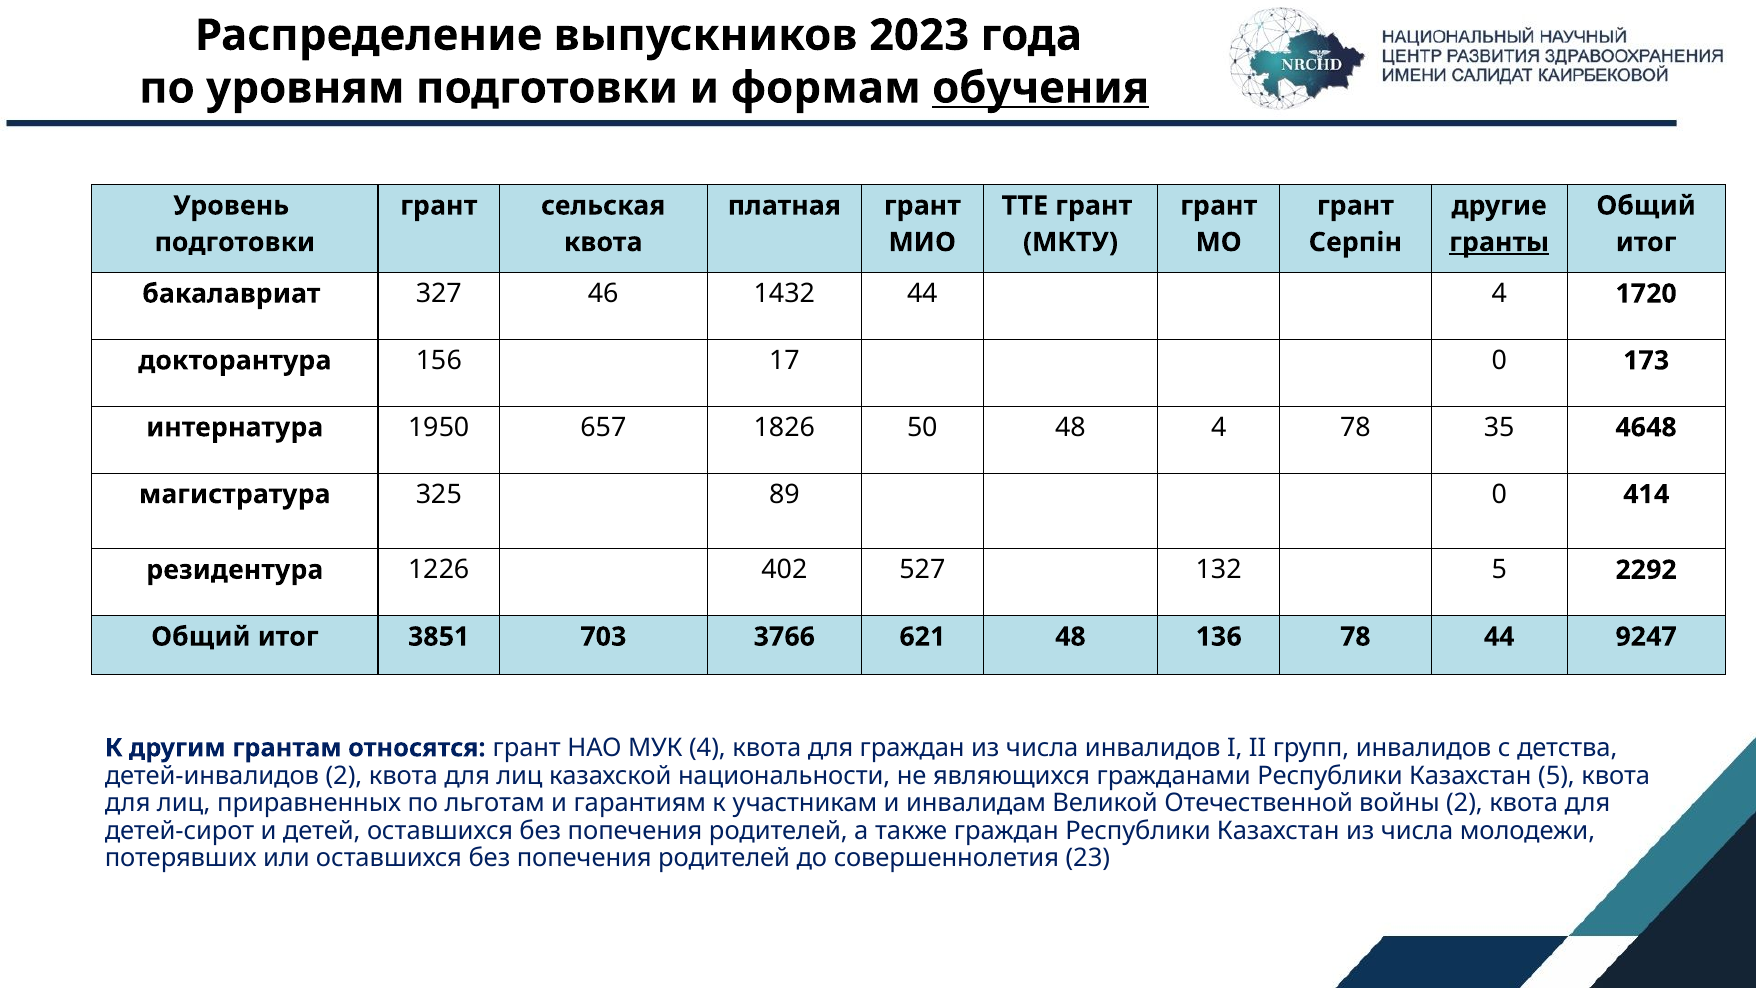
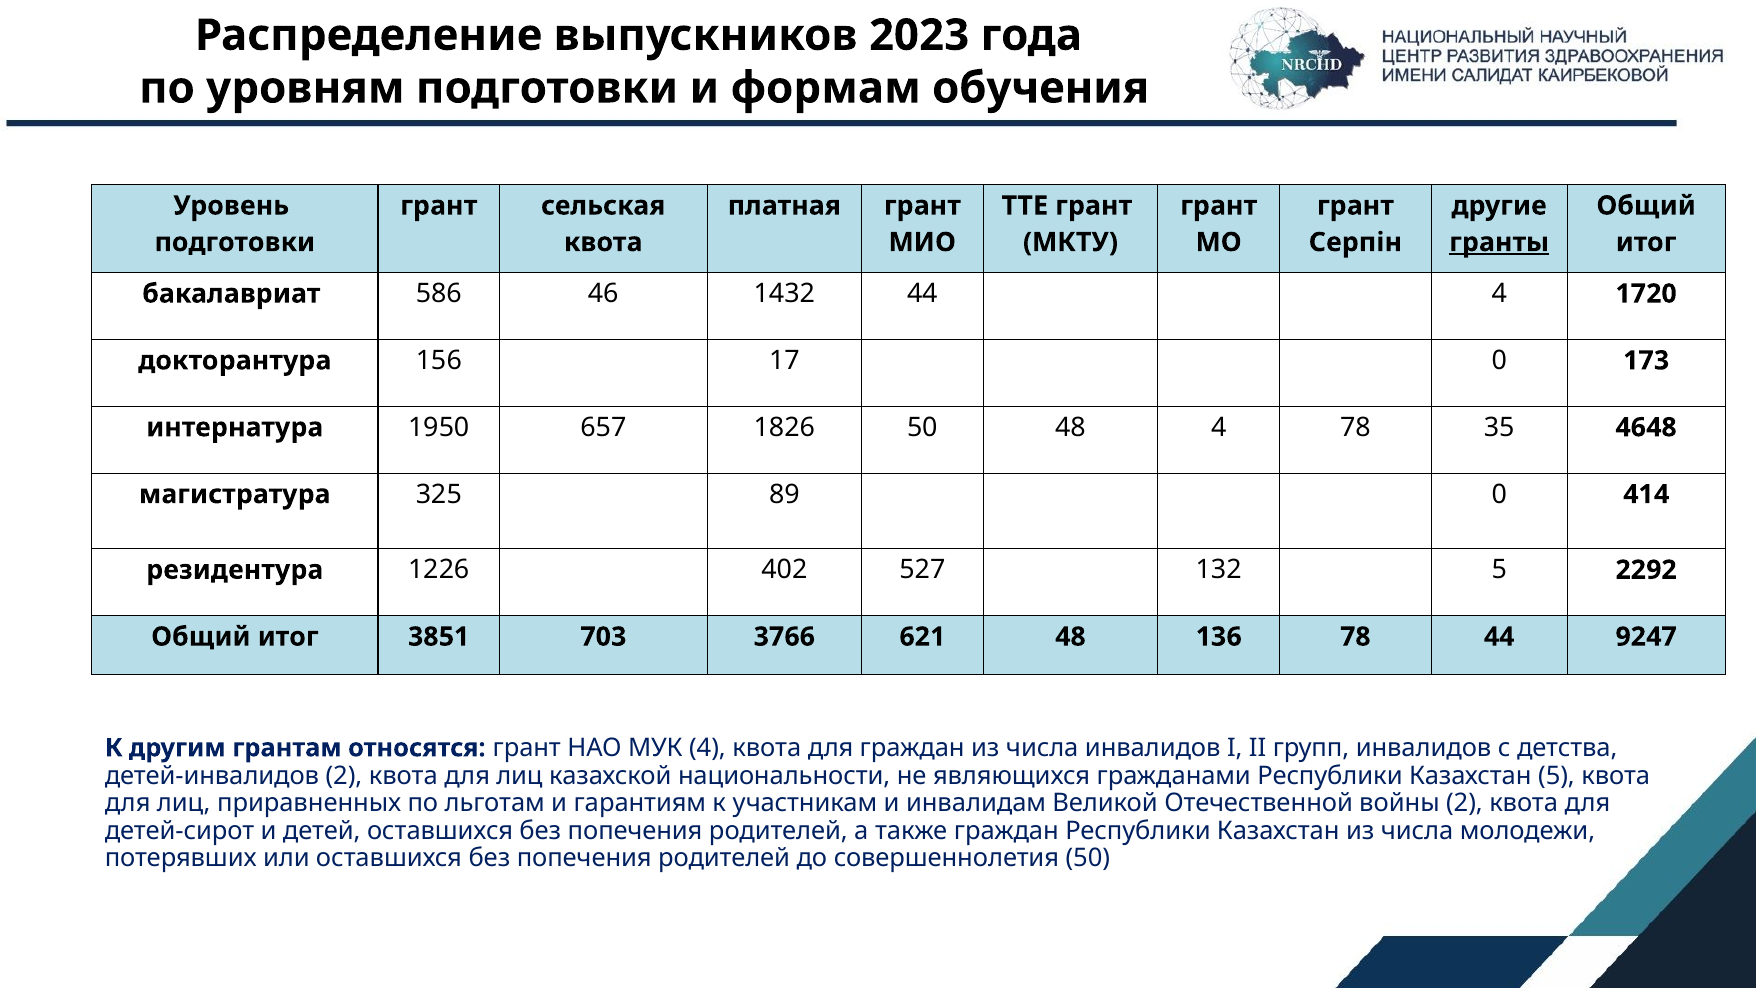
обучения underline: present -> none
327: 327 -> 586
совершеннолетия 23: 23 -> 50
